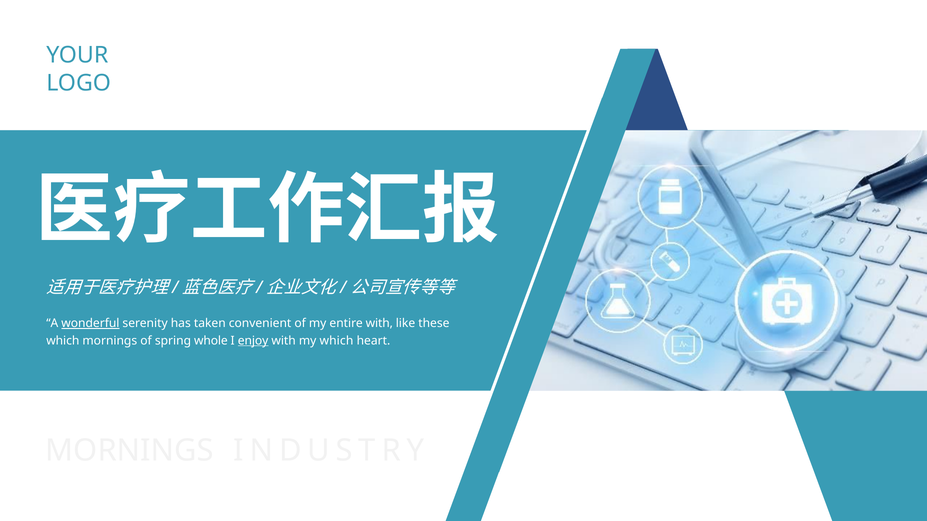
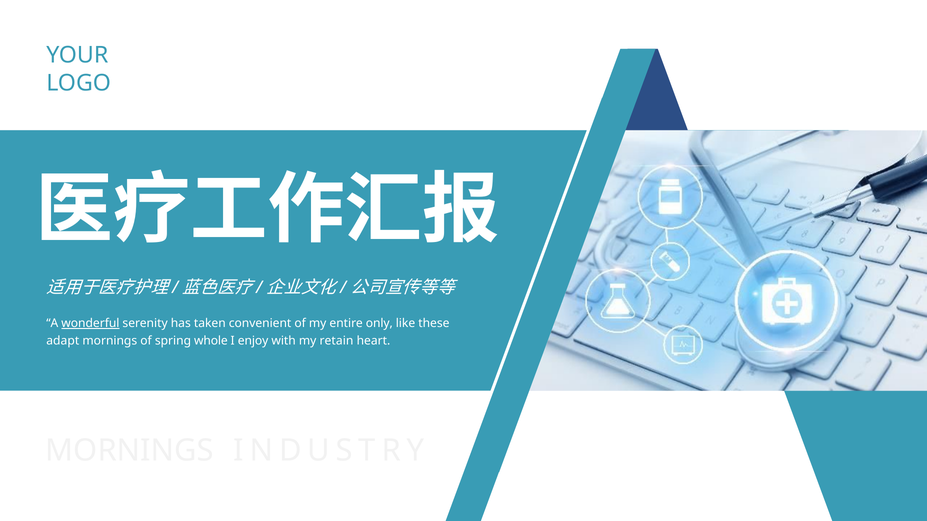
entire with: with -> only
which at (63, 341): which -> adapt
enjoy underline: present -> none
my which: which -> retain
